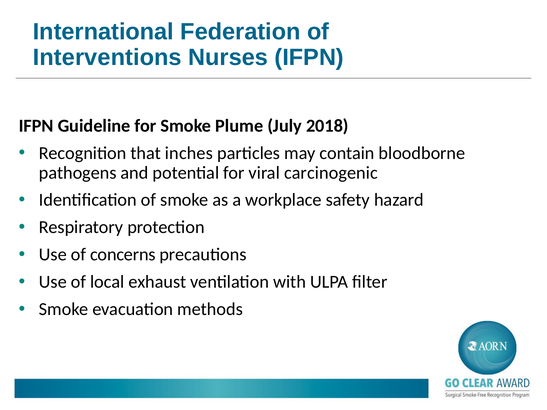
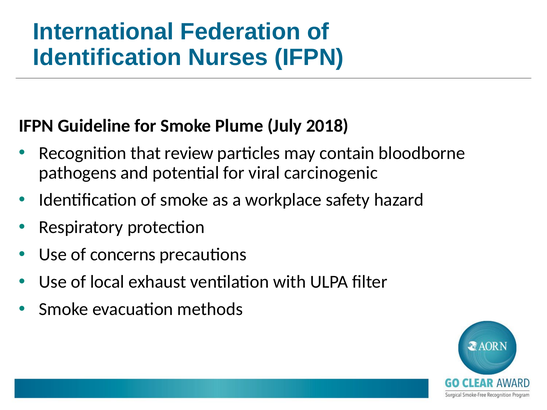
Interventions at (107, 57): Interventions -> Identification
inches: inches -> review
